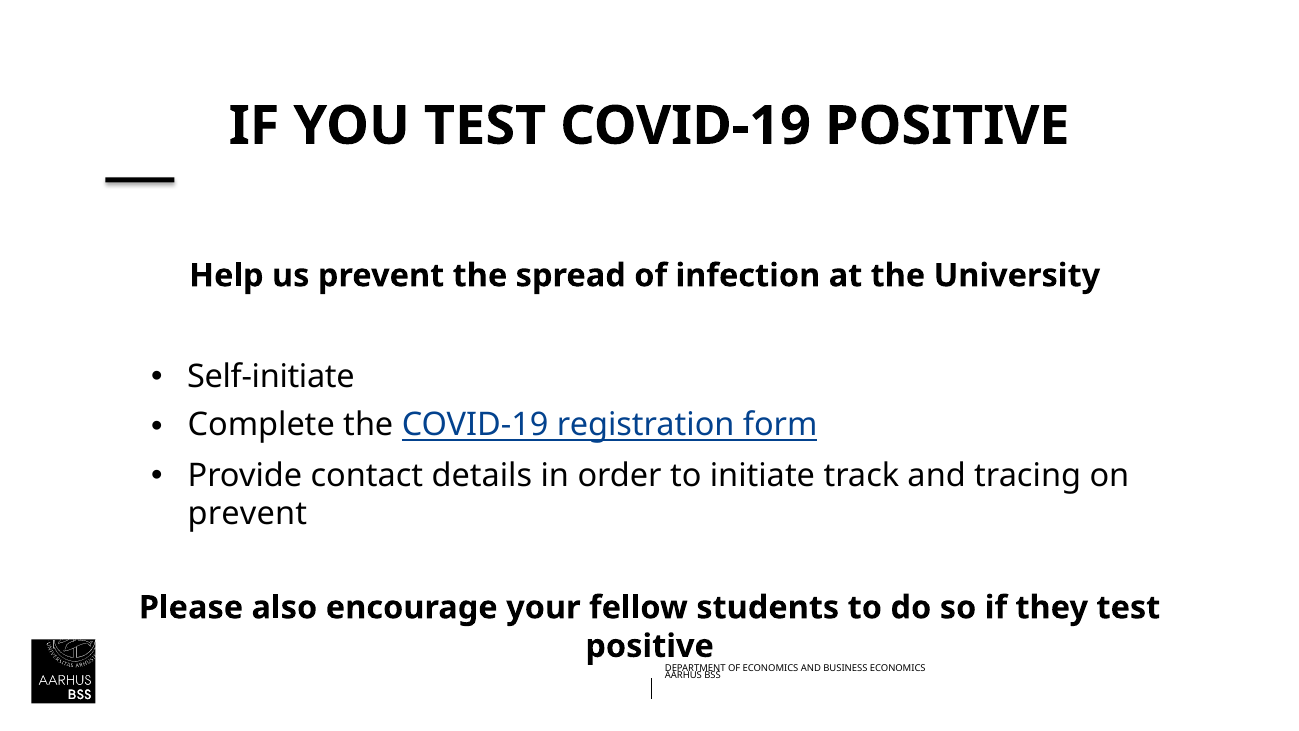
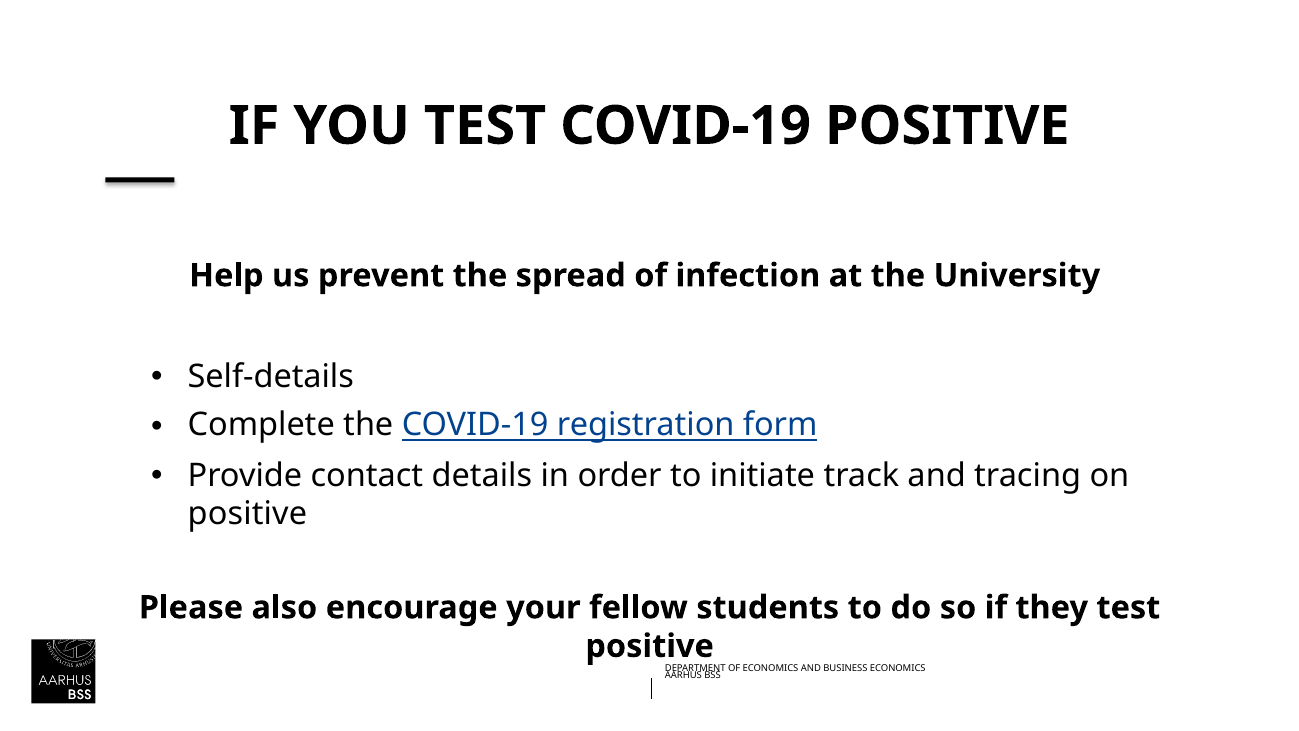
Self-initiate: Self-initiate -> Self-details
prevent at (247, 514): prevent -> positive
